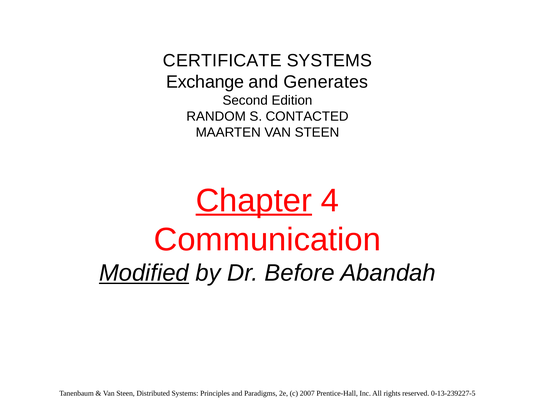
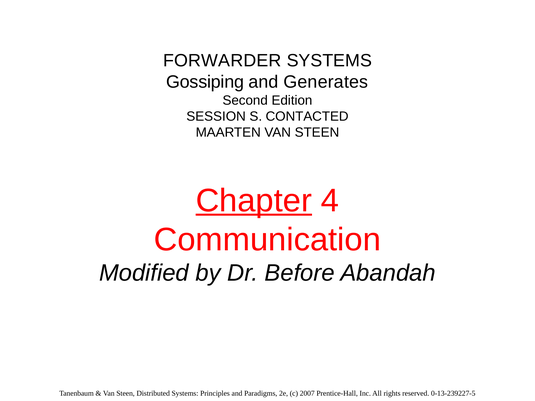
CERTIFICATE: CERTIFICATE -> FORWARDER
Exchange: Exchange -> Gossiping
RANDOM: RANDOM -> SESSION
Modified underline: present -> none
